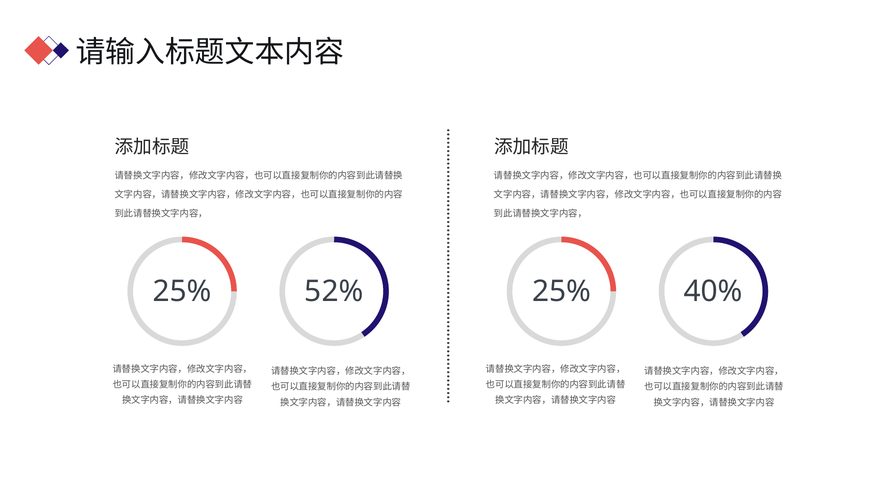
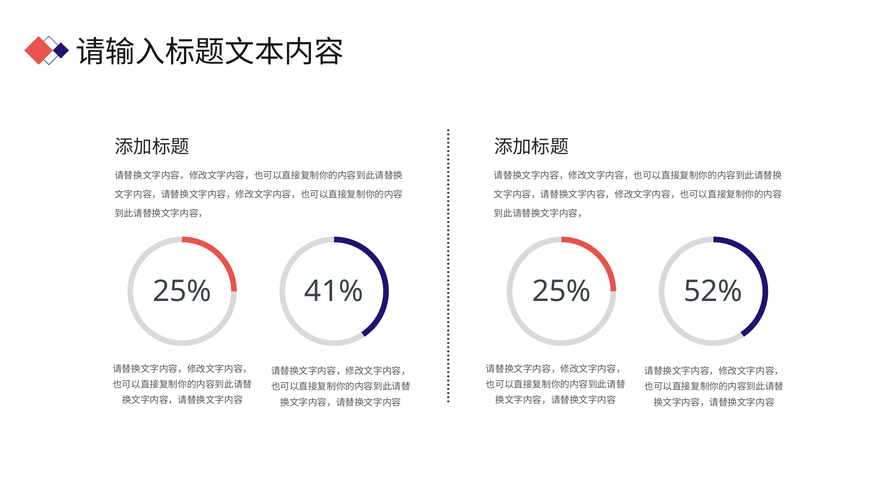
52%: 52% -> 41%
40%: 40% -> 52%
